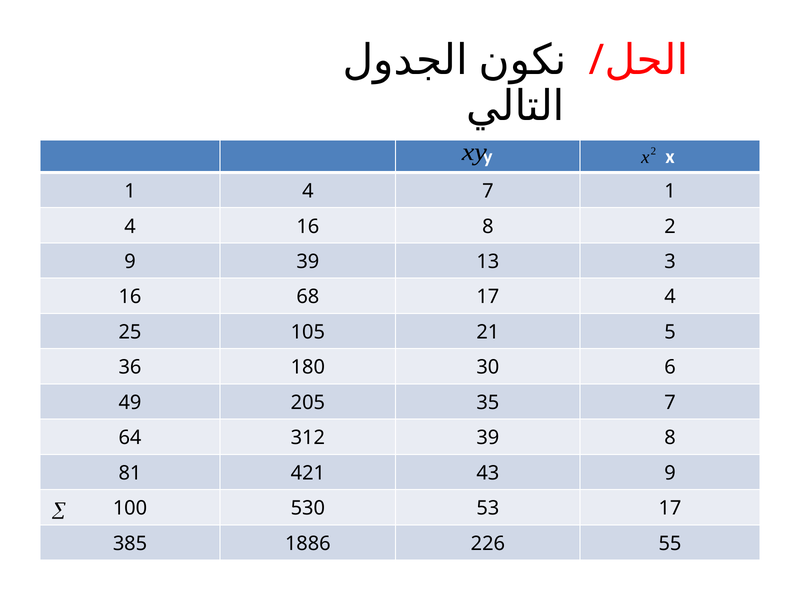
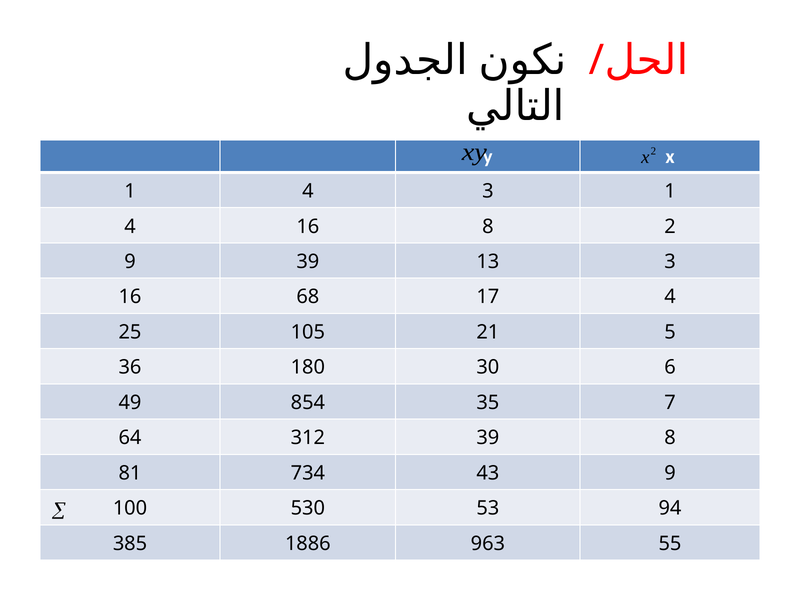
4 7: 7 -> 3
205: 205 -> 854
421: 421 -> 734
53 17: 17 -> 94
226: 226 -> 963
